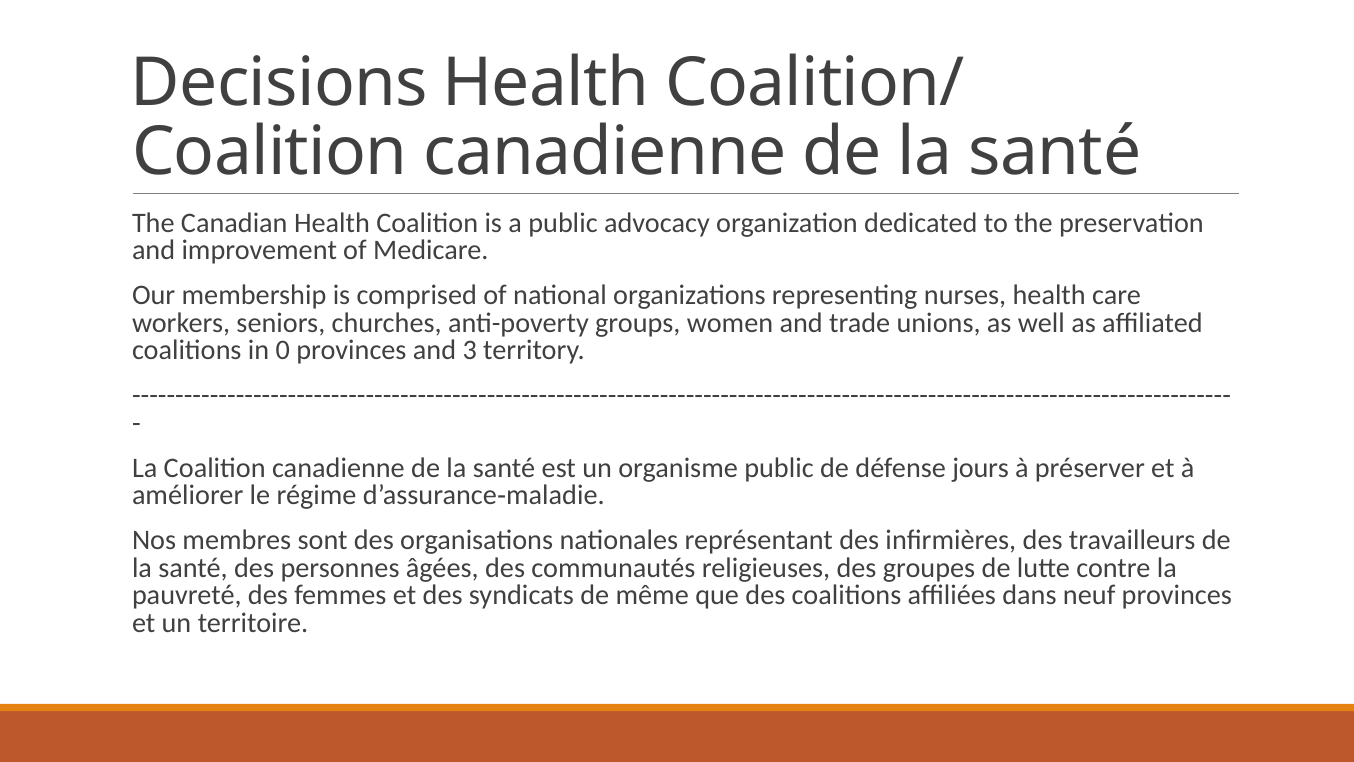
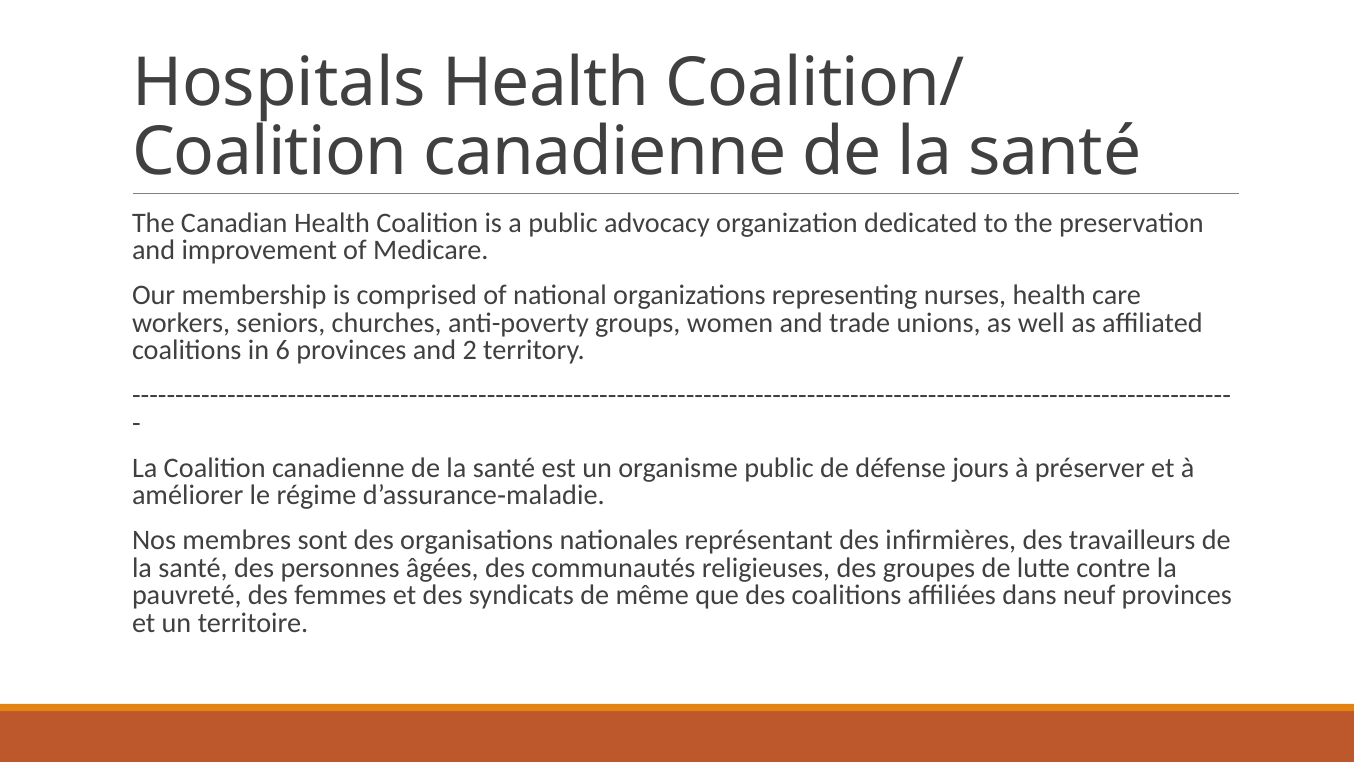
Decisions: Decisions -> Hospitals
0: 0 -> 6
3: 3 -> 2
